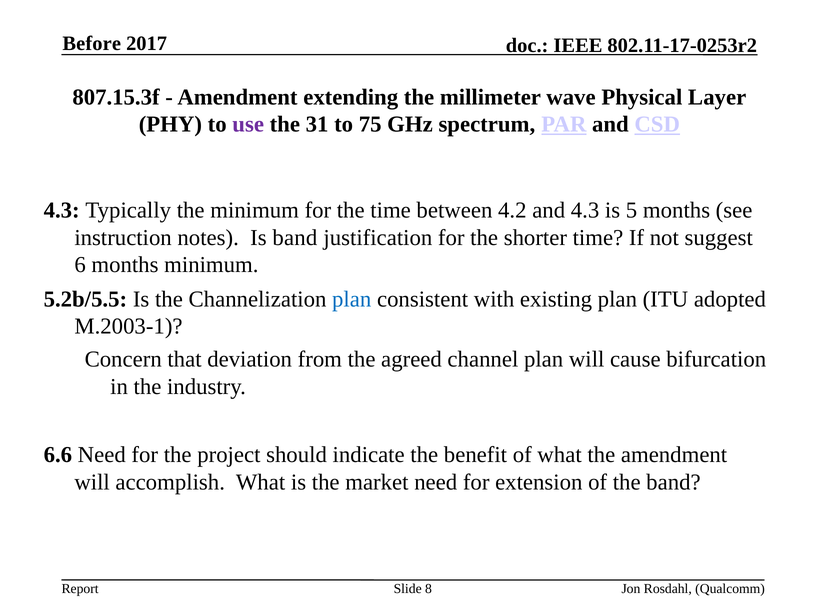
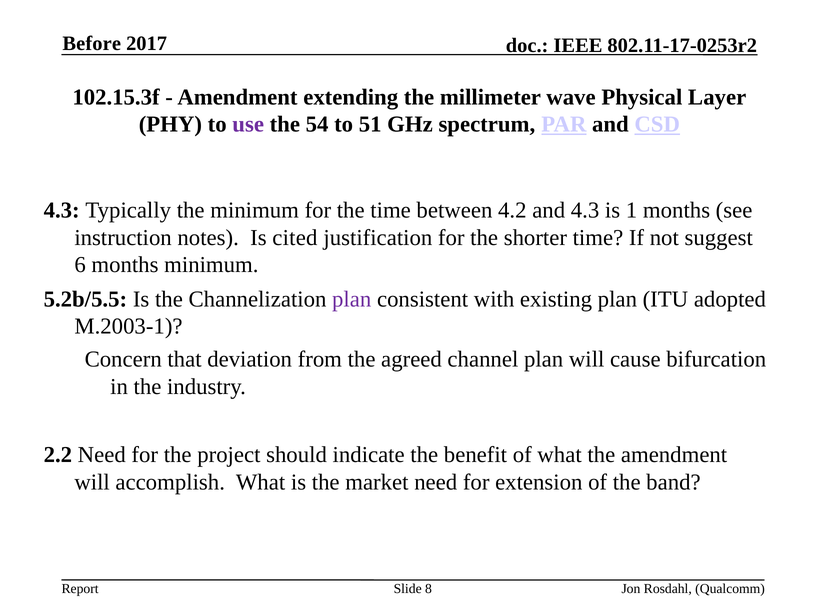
807.15.3f: 807.15.3f -> 102.15.3f
31: 31 -> 54
75: 75 -> 51
5: 5 -> 1
Is band: band -> cited
plan at (352, 299) colour: blue -> purple
6.6: 6.6 -> 2.2
